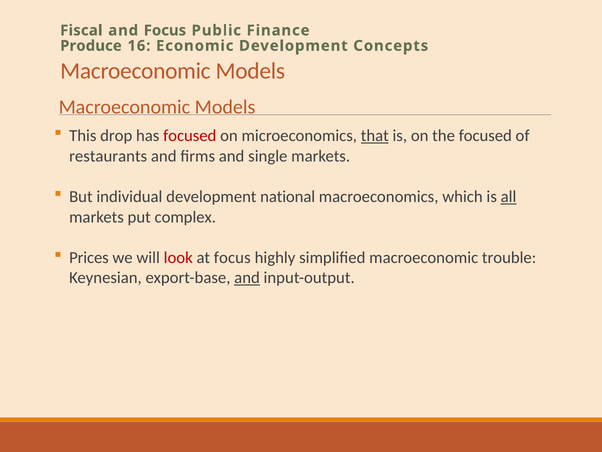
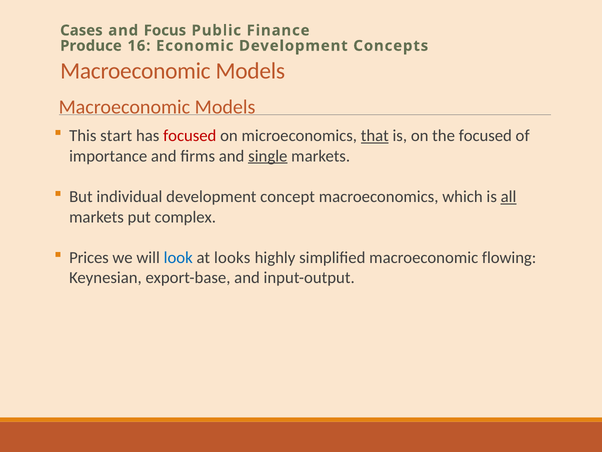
Fiscal: Fiscal -> Cases
drop: drop -> start
restaurants: restaurants -> importance
single underline: none -> present
national: national -> concept
look colour: red -> blue
at focus: focus -> looks
trouble: trouble -> flowing
and at (247, 278) underline: present -> none
